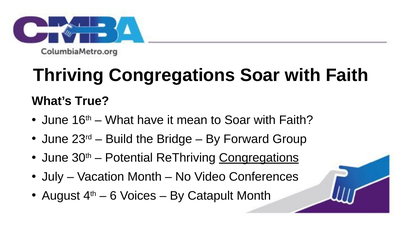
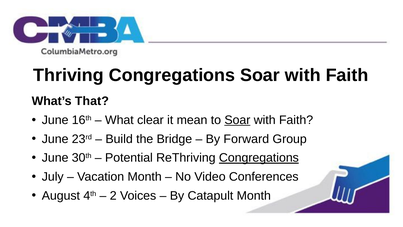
True: True -> That
have: have -> clear
Soar at (237, 120) underline: none -> present
6: 6 -> 2
